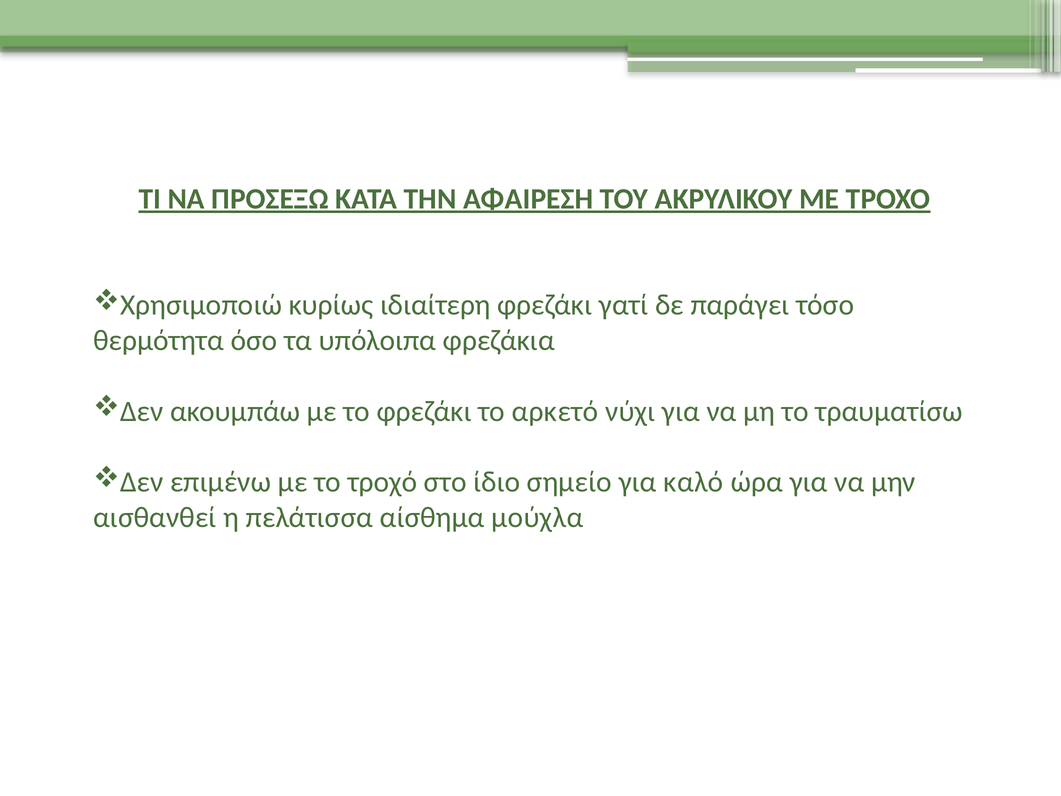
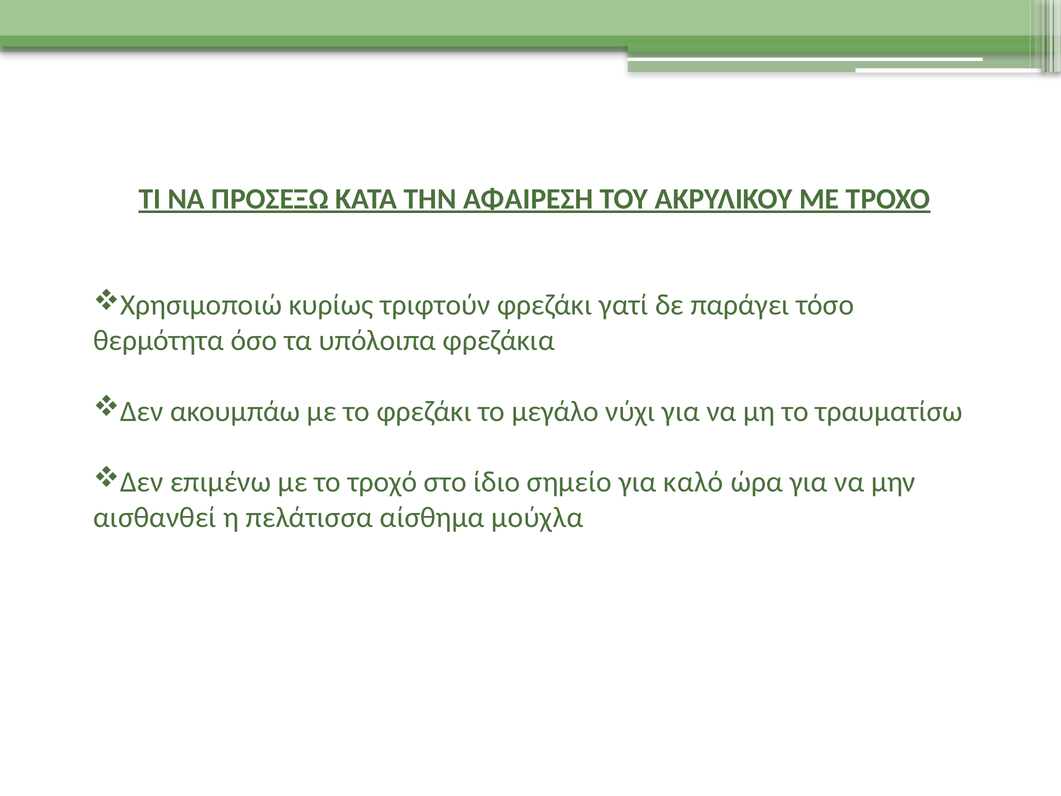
ιδιαίτερη: ιδιαίτερη -> τριφτούν
αρκετό: αρκετό -> μεγάλο
